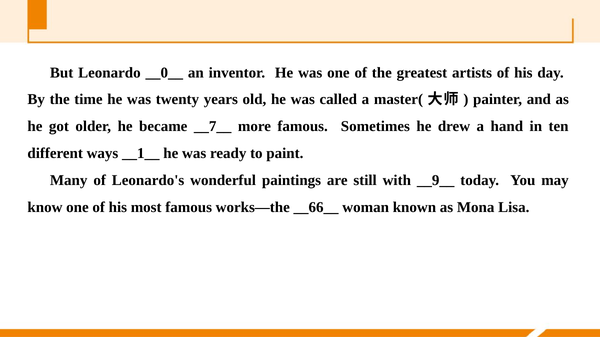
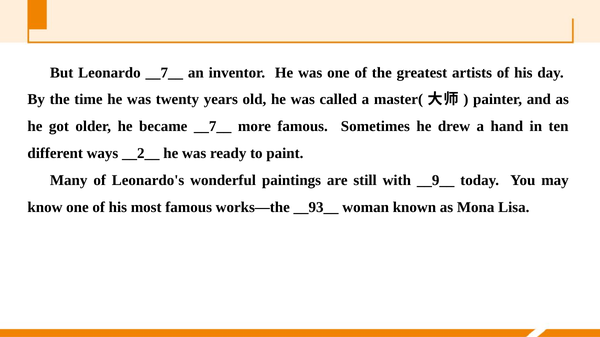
Leonardo __0__: __0__ -> __7__
__1__: __1__ -> __2__
__66__: __66__ -> __93__
